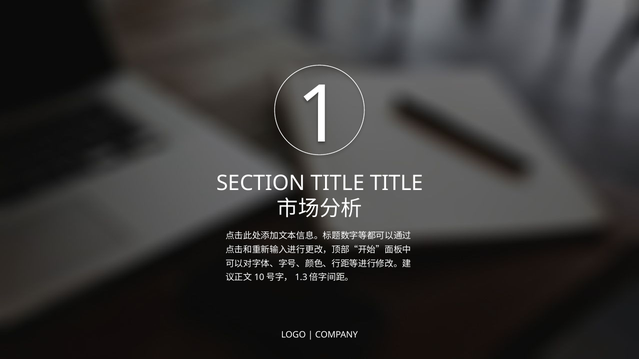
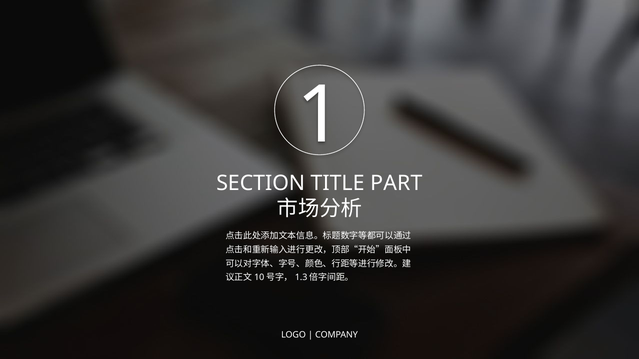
TITLE TITLE: TITLE -> PART
